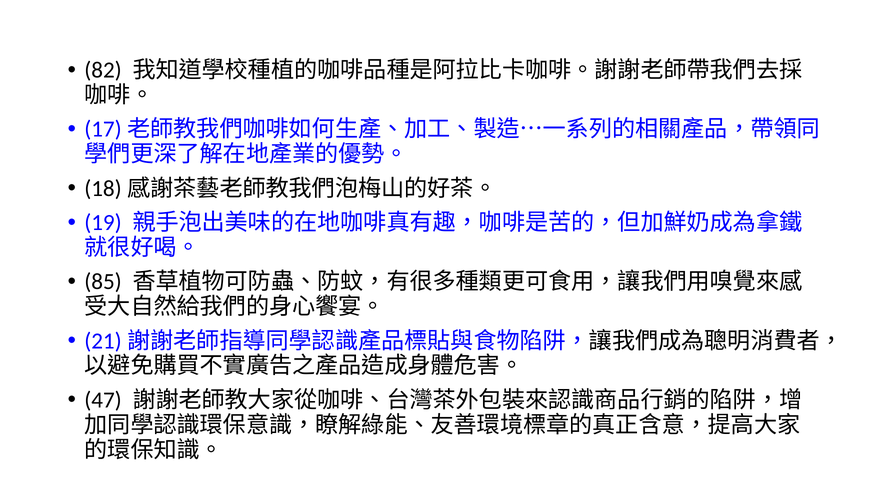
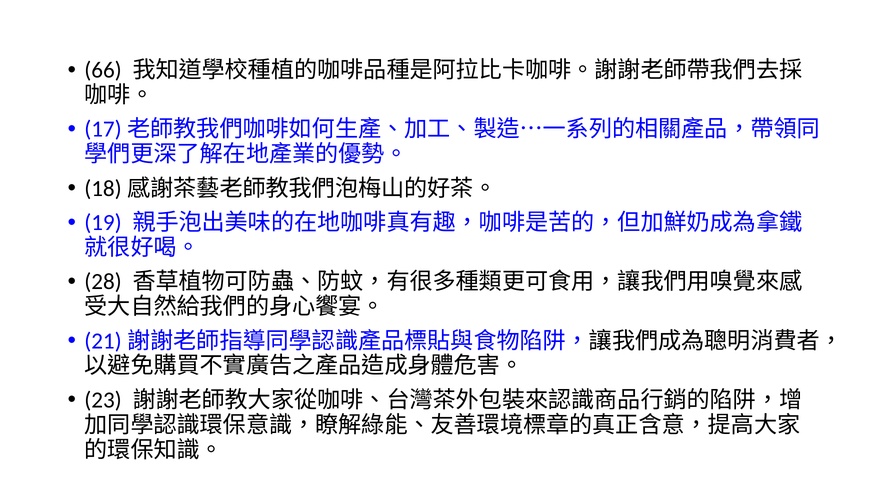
82: 82 -> 66
85: 85 -> 28
47: 47 -> 23
